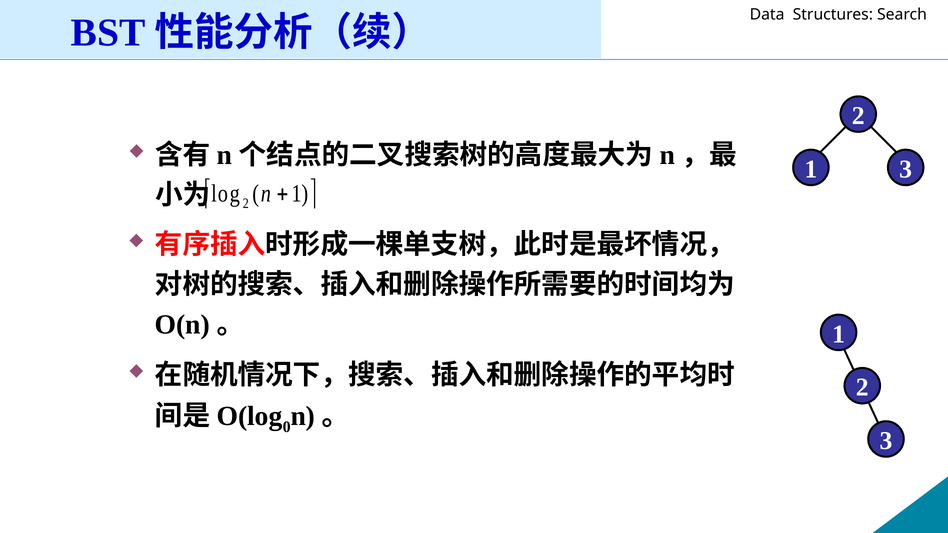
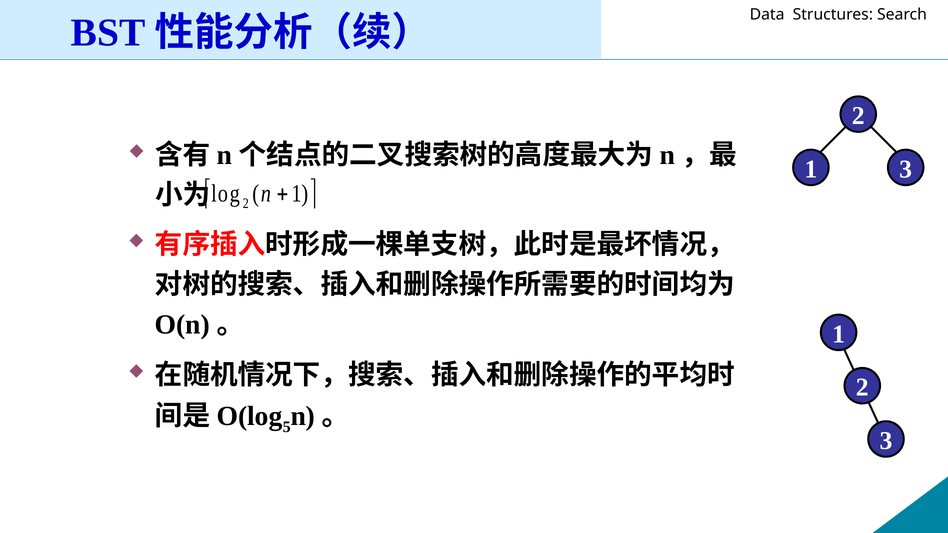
0: 0 -> 5
